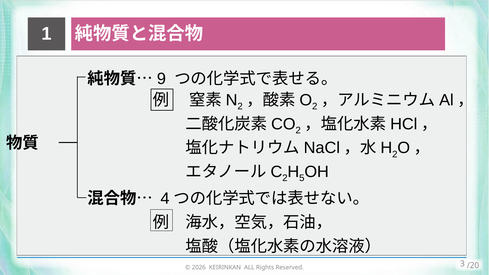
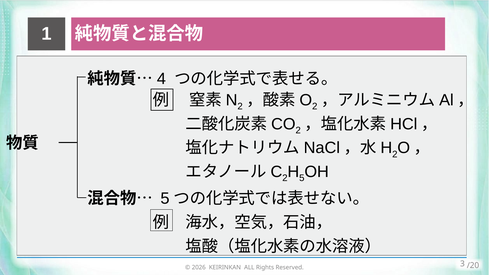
9: 9 -> 4
4 at (165, 199): 4 -> 5
